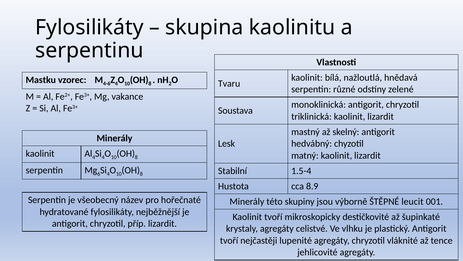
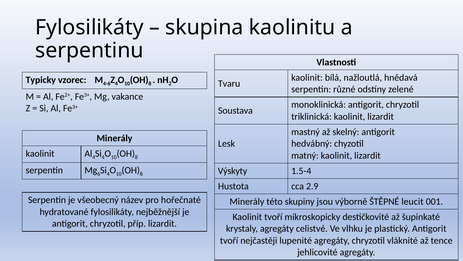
Mastku: Mastku -> Typicky
Stabilní: Stabilní -> Výskyty
8.9: 8.9 -> 2.9
